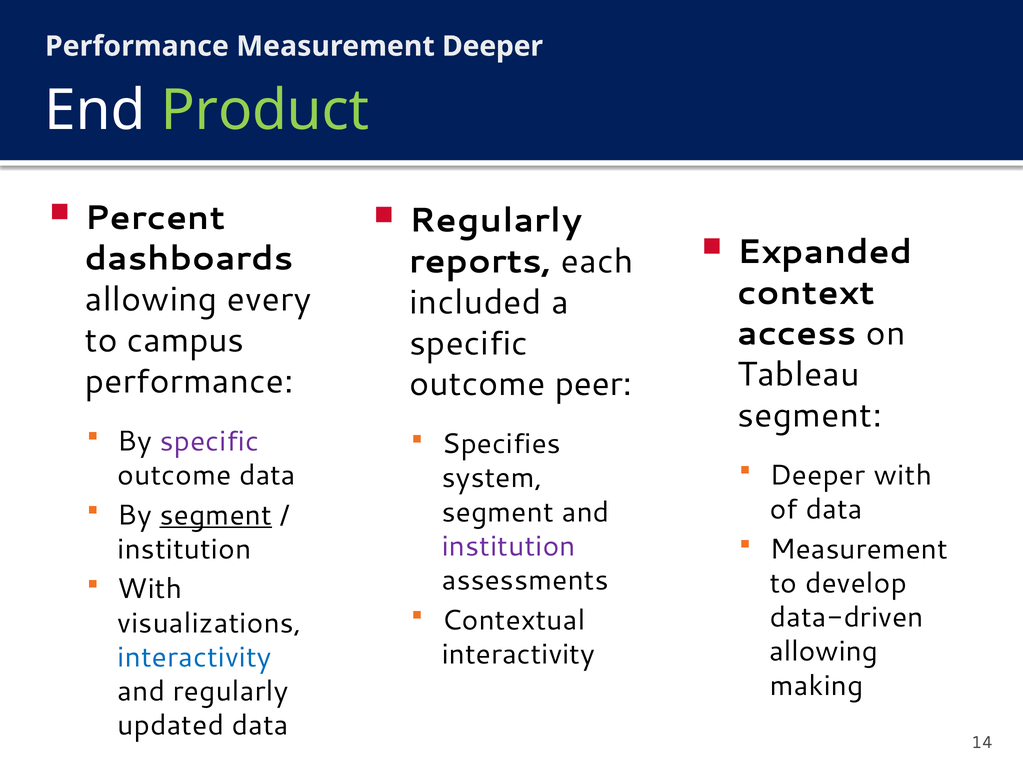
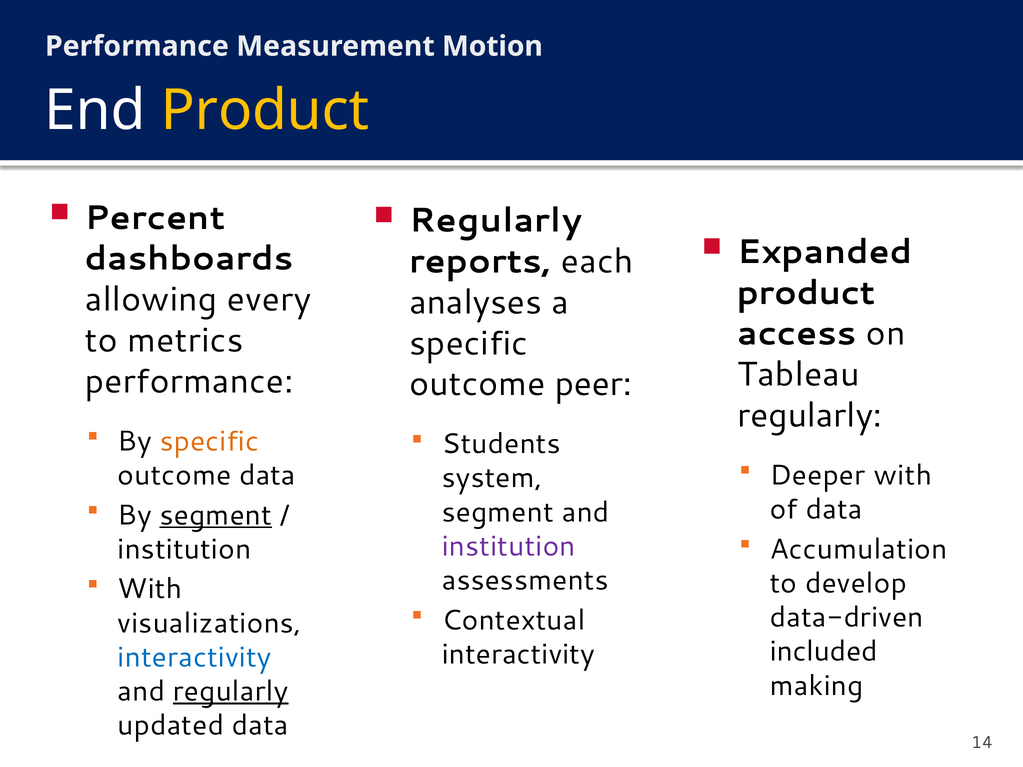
Measurement Deeper: Deeper -> Motion
Product at (265, 111) colour: light green -> yellow
context at (806, 293): context -> product
included: included -> analyses
campus: campus -> metrics
segment at (810, 416): segment -> regularly
specific at (209, 441) colour: purple -> orange
Specifies: Specifies -> Students
Measurement at (859, 549): Measurement -> Accumulation
allowing at (824, 652): allowing -> included
regularly at (231, 692) underline: none -> present
